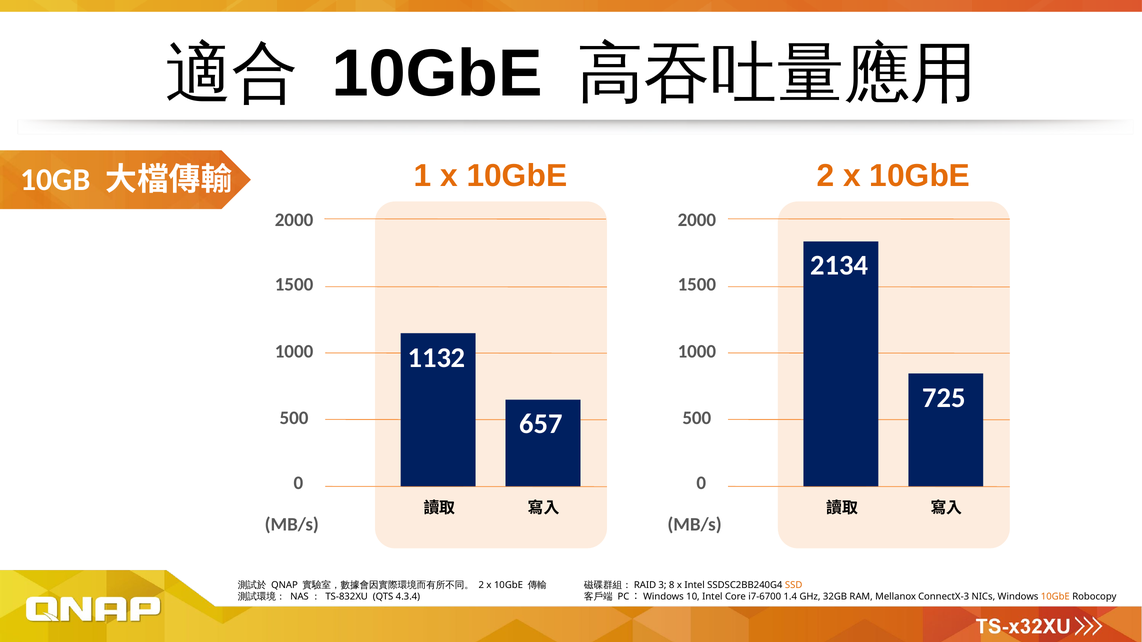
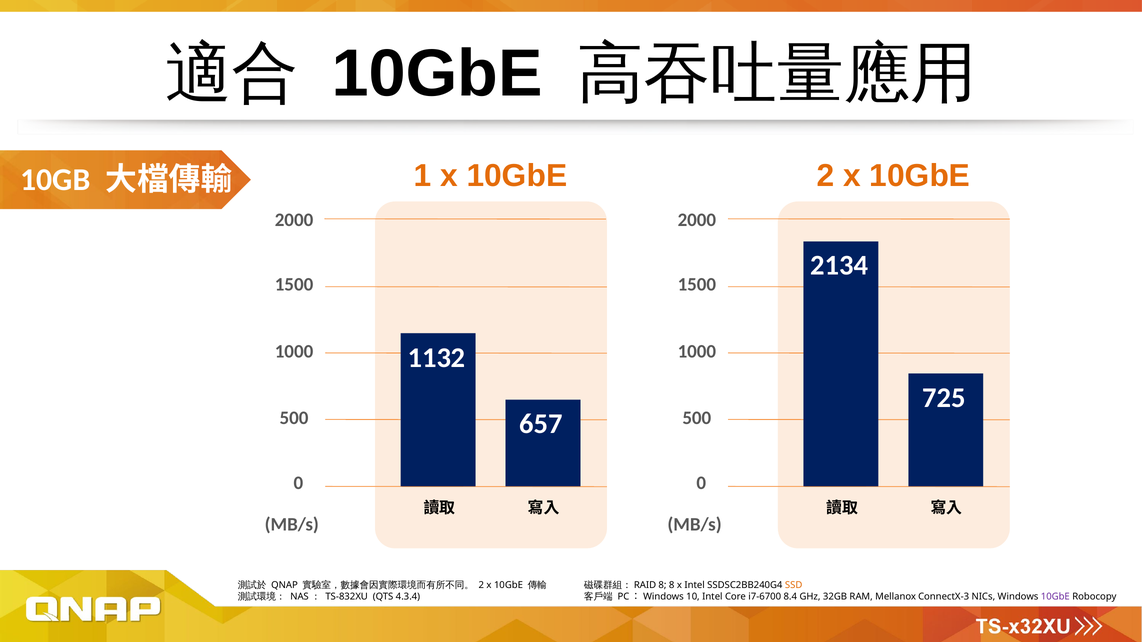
3 at (662, 585): 3 -> 8
1.4: 1.4 -> 8.4
10GbE at (1055, 597) colour: orange -> purple
